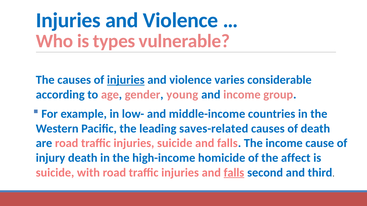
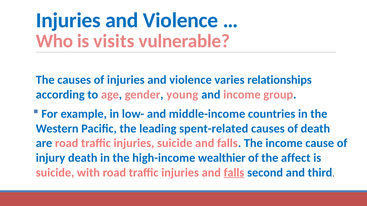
types: types -> visits
injuries at (126, 80) underline: present -> none
considerable: considerable -> relationships
saves-related: saves-related -> spent-related
homicide: homicide -> wealthier
